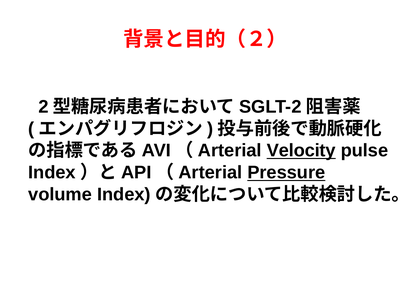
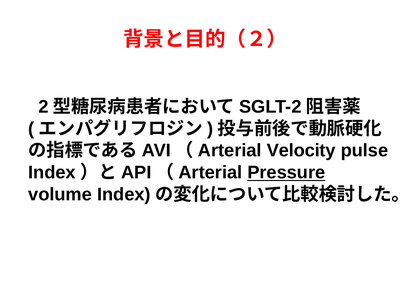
Velocity underline: present -> none
